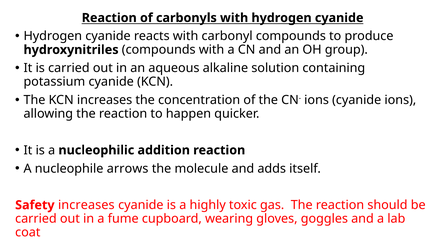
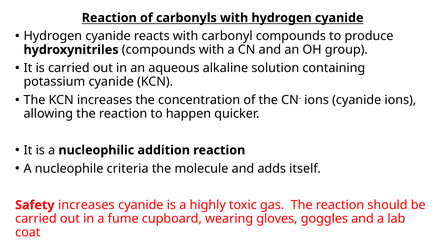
arrows: arrows -> criteria
